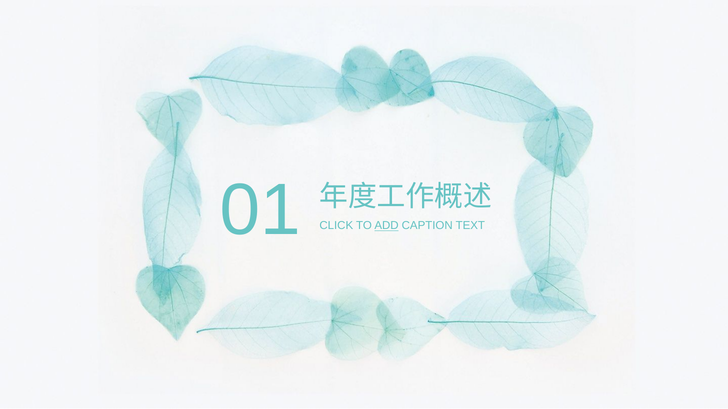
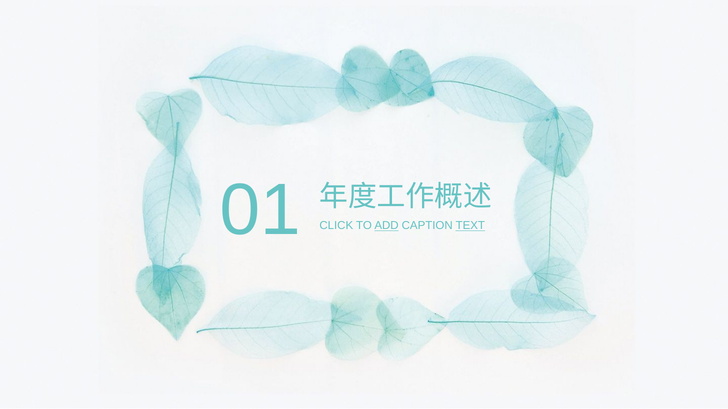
TEXT underline: none -> present
